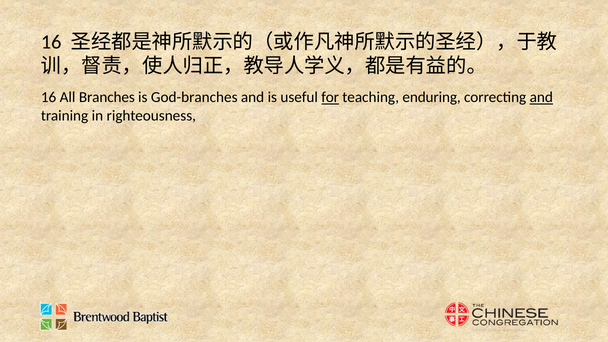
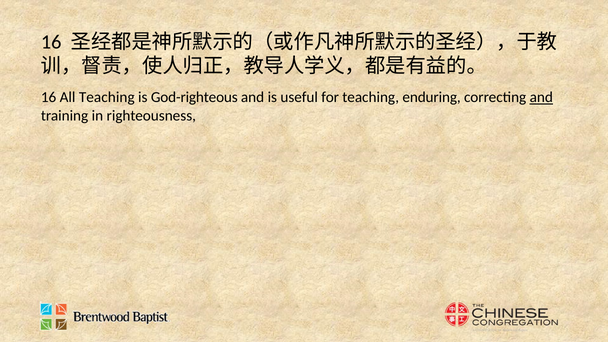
All Branches: Branches -> Teaching
God-branches: God-branches -> God-righteous
for underline: present -> none
